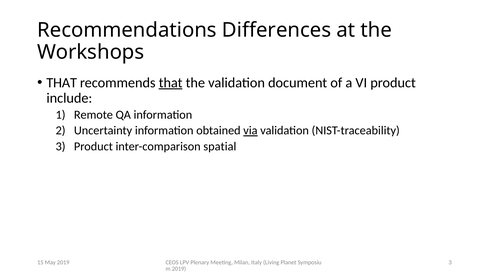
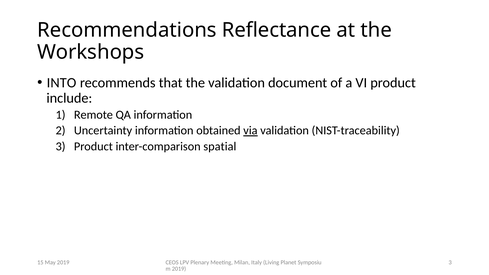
Differences: Differences -> Reflectance
THAT at (62, 83): THAT -> INTO
that at (171, 83) underline: present -> none
